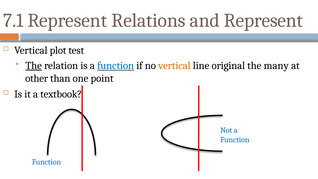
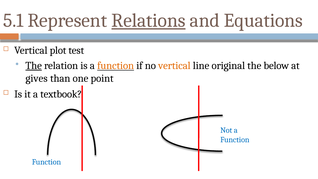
7.1: 7.1 -> 5.1
Relations underline: none -> present
and Represent: Represent -> Equations
function at (116, 66) colour: blue -> orange
many: many -> below
other: other -> gives
